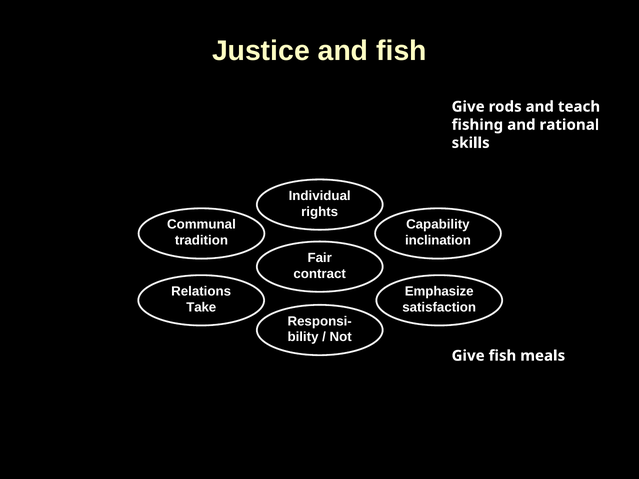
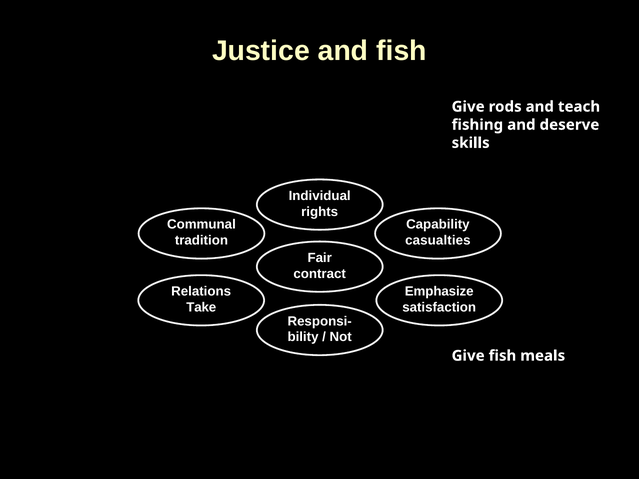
rational: rational -> deserve
inclination: inclination -> casualties
